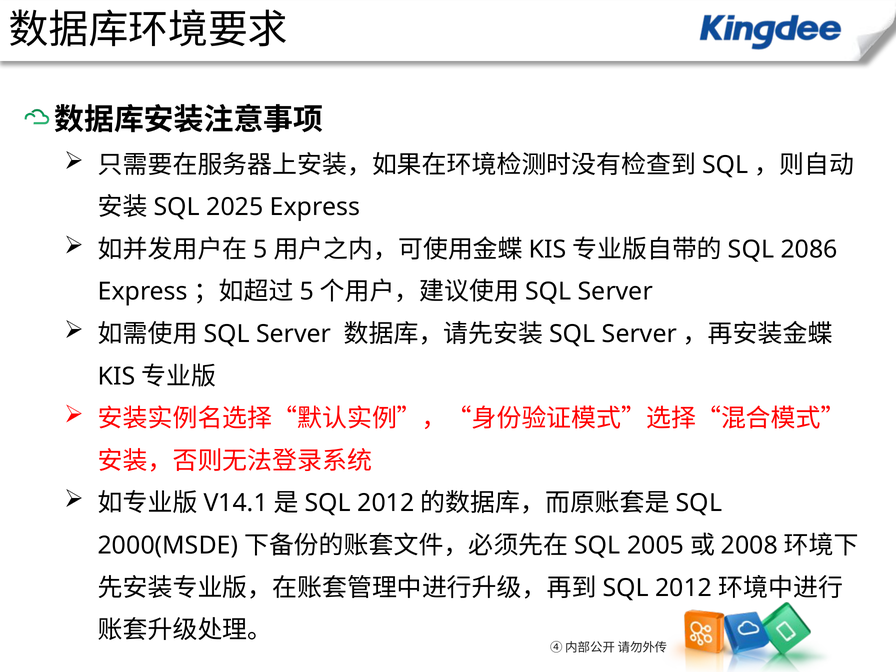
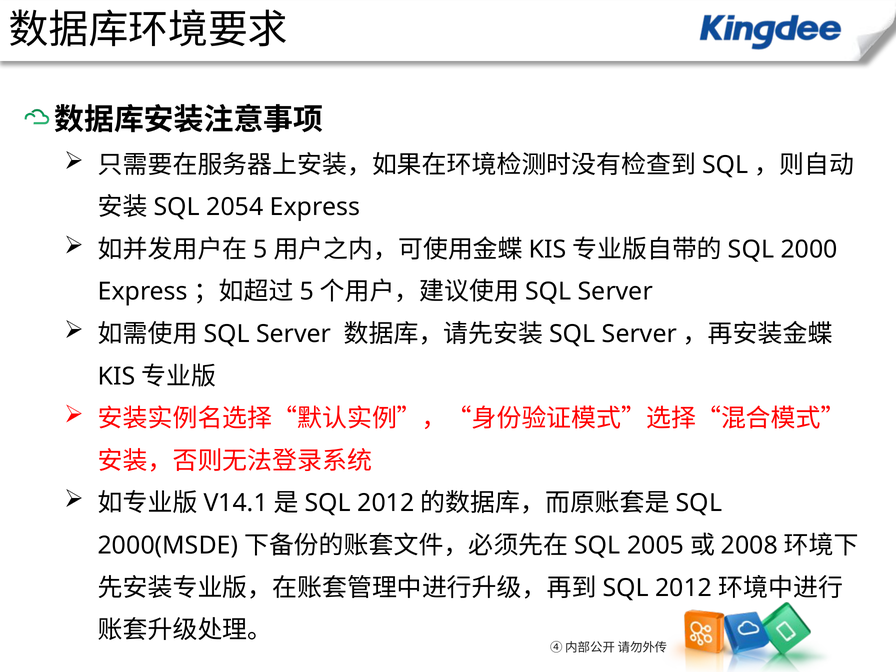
2025: 2025 -> 2054
2086: 2086 -> 2000
